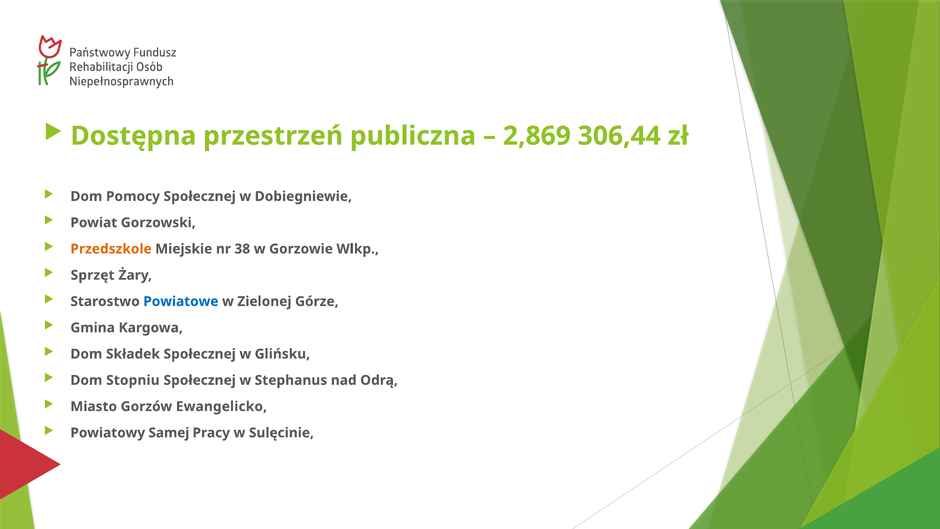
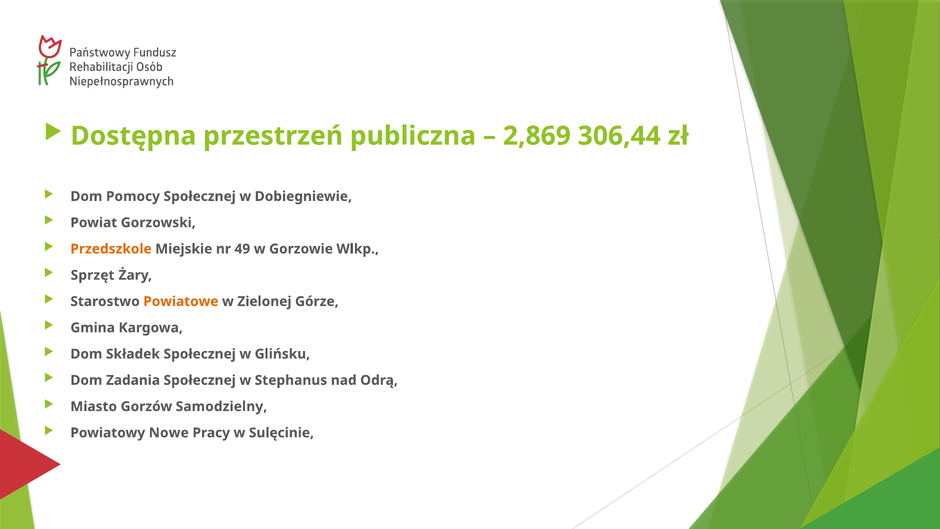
38: 38 -> 49
Powiatowe colour: blue -> orange
Stopniu: Stopniu -> Zadania
Ewangelicko: Ewangelicko -> Samodzielny
Samej: Samej -> Nowe
